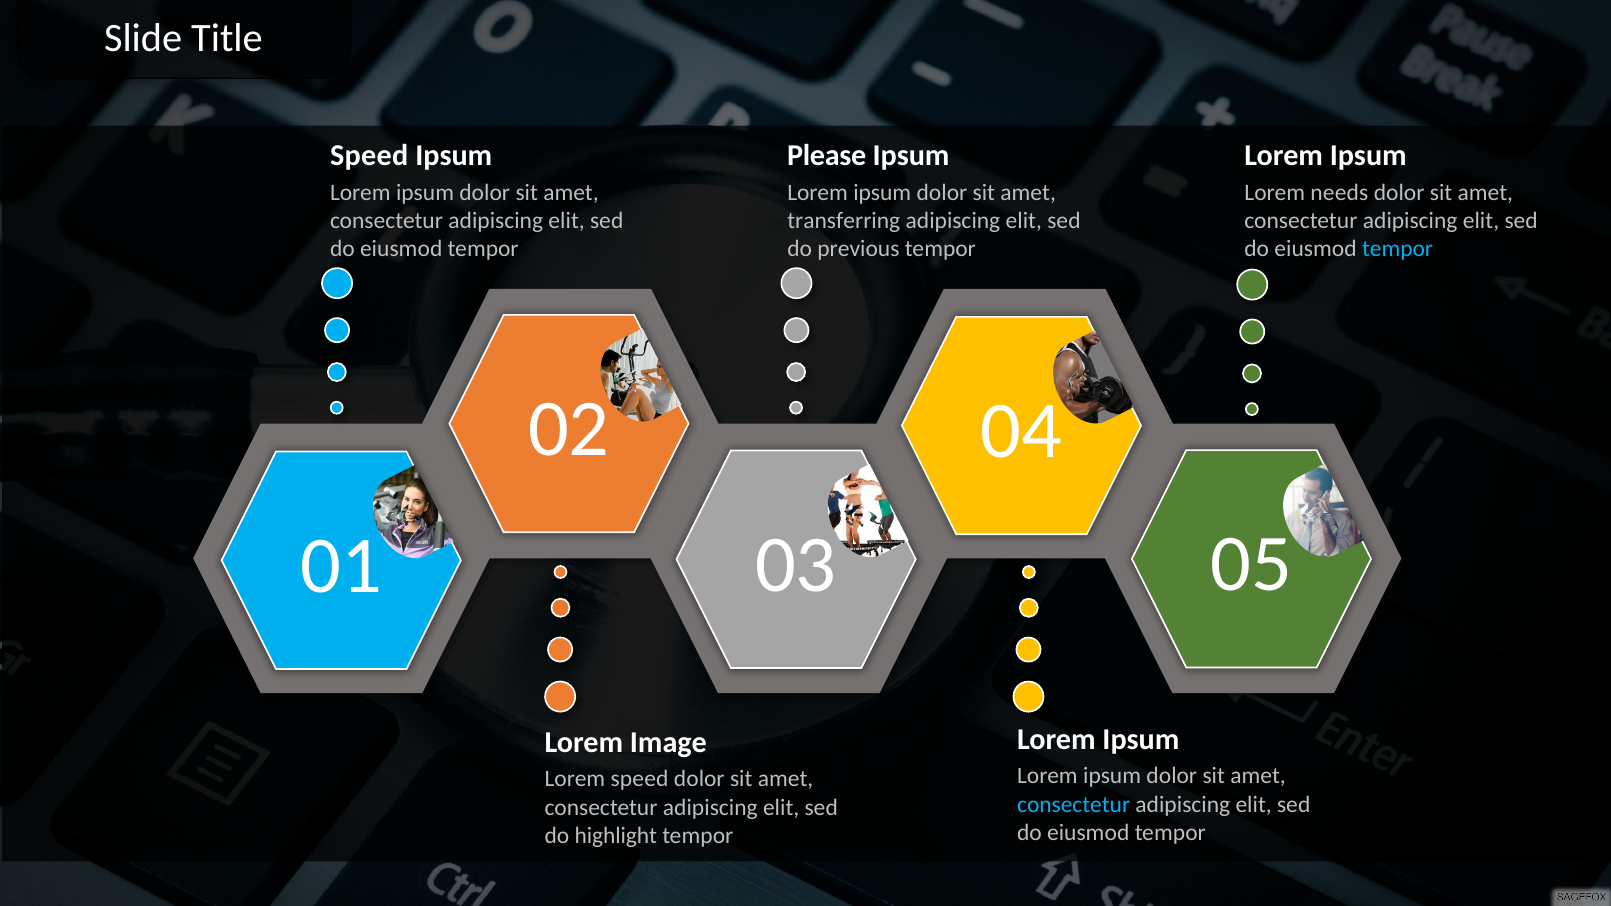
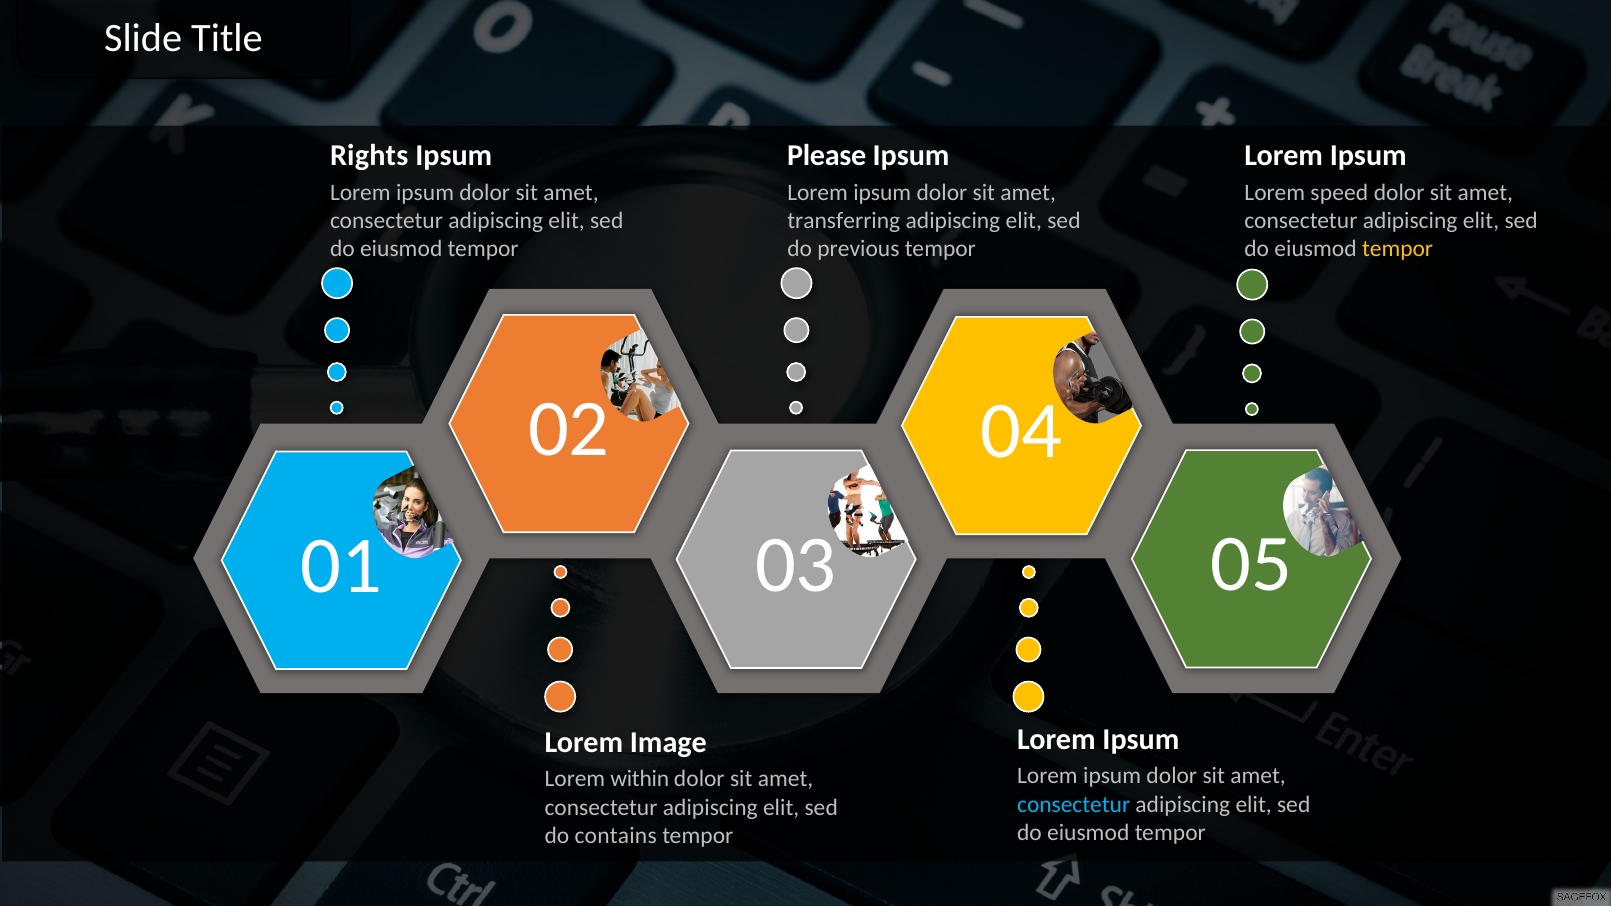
Speed at (369, 156): Speed -> Rights
needs: needs -> speed
tempor at (1398, 249) colour: light blue -> yellow
Lorem speed: speed -> within
highlight: highlight -> contains
